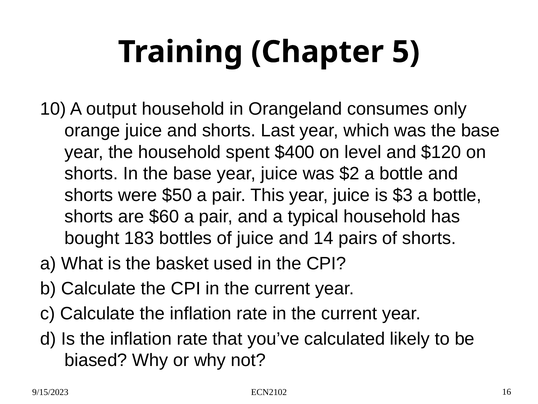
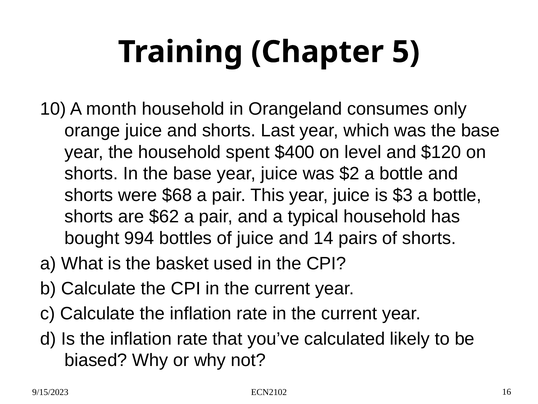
output: output -> month
$50: $50 -> $68
$60: $60 -> $62
183: 183 -> 994
